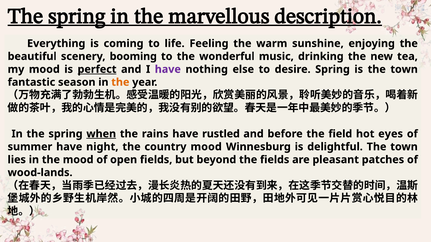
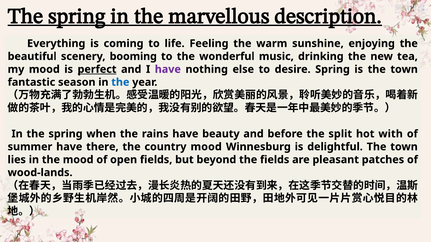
the at (120, 82) colour: orange -> blue
when underline: present -> none
rustled: rustled -> beauty
field: field -> split
eyes: eyes -> with
night: night -> there
